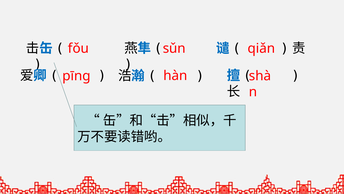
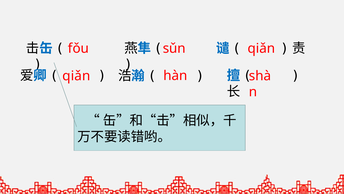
pīng at (76, 76): pīng -> qiǎn
